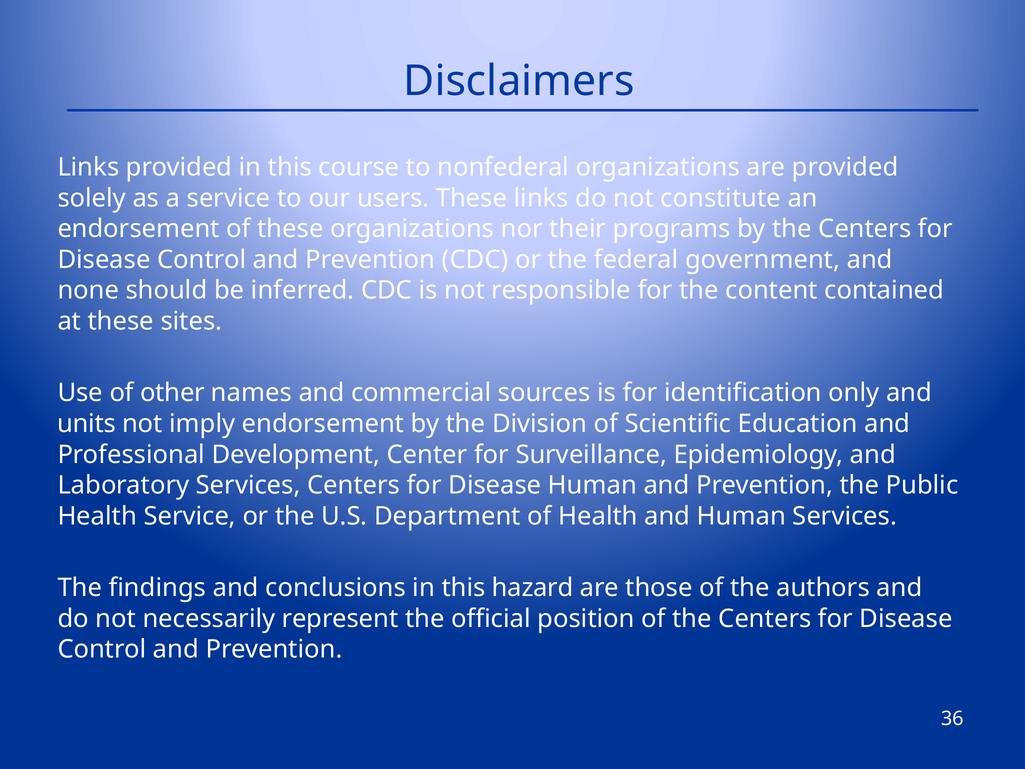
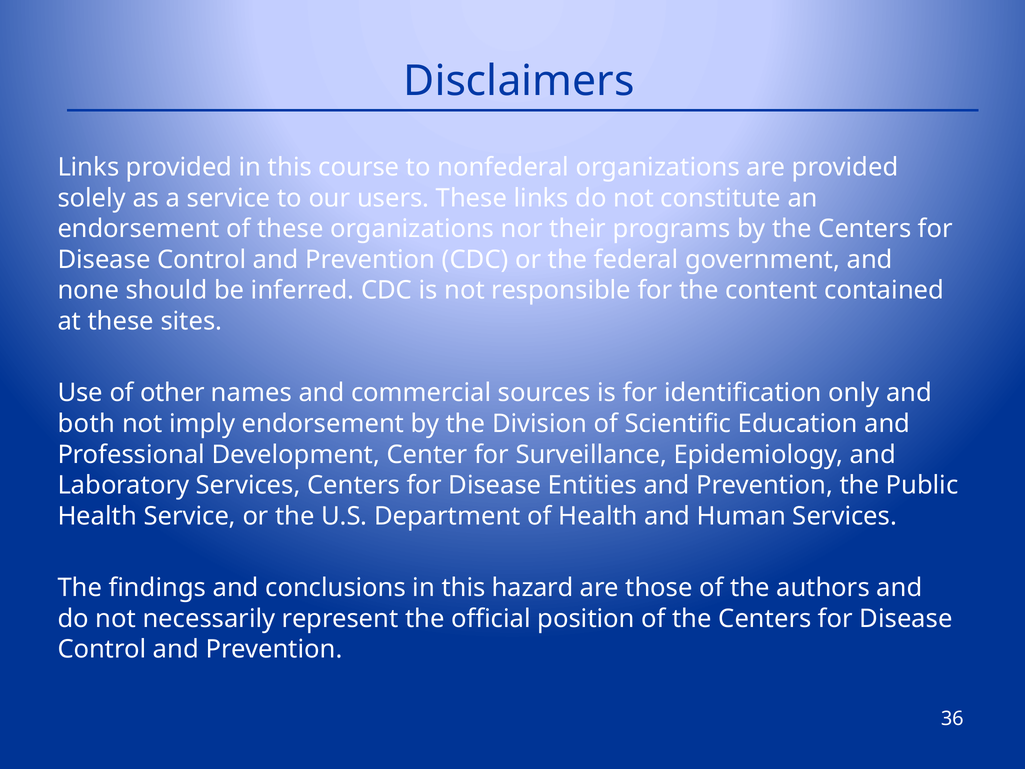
units: units -> both
Disease Human: Human -> Entities
